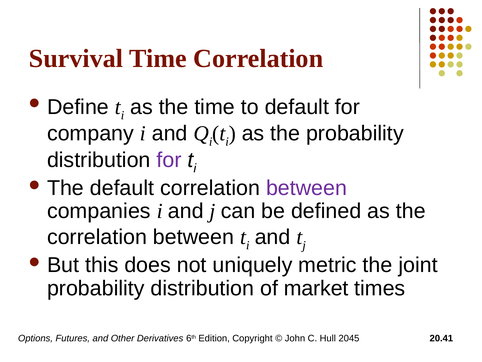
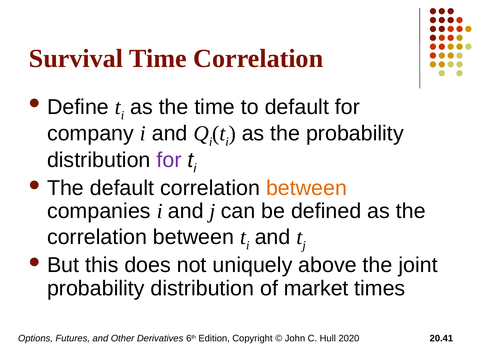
between at (307, 188) colour: purple -> orange
metric: metric -> above
2045: 2045 -> 2020
